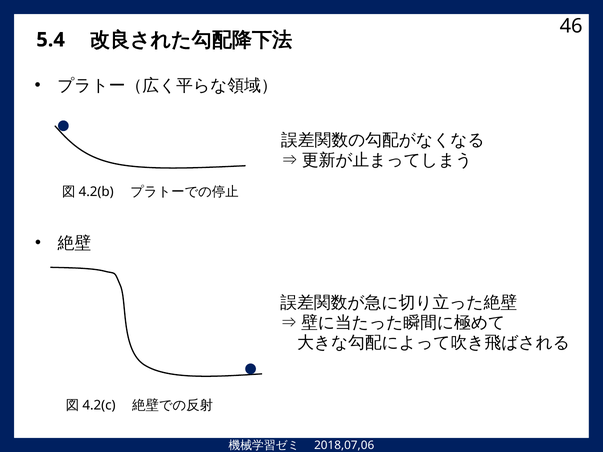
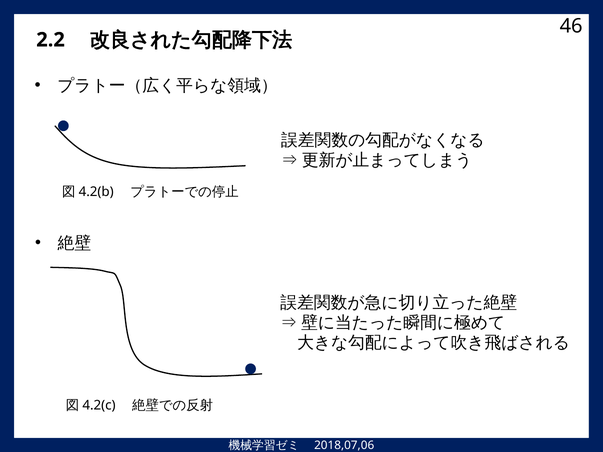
5.4: 5.4 -> 2.2
